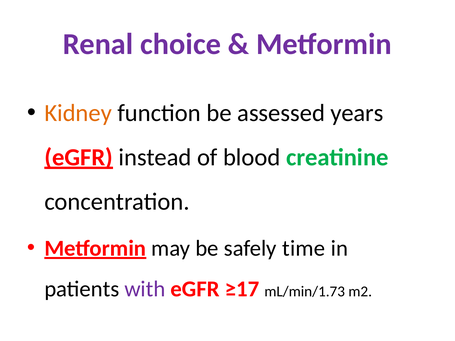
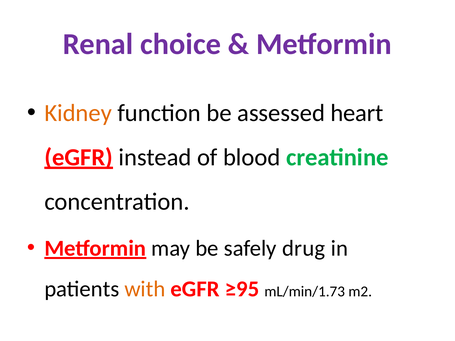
years: years -> heart
time: time -> drug
with colour: purple -> orange
≥17: ≥17 -> ≥95
